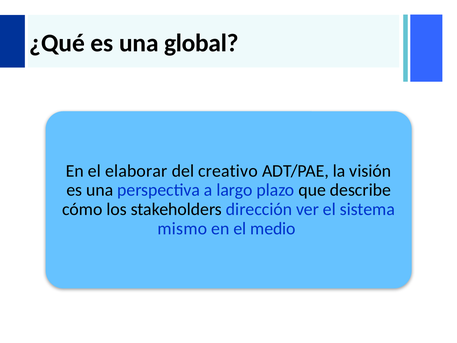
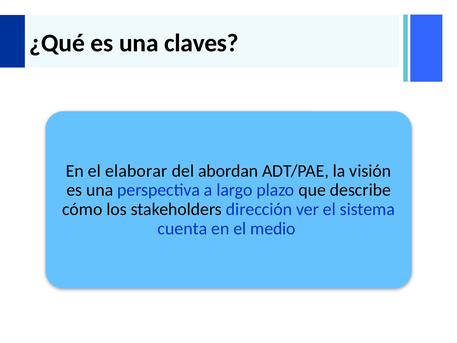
global: global -> claves
creativo: creativo -> abordan
mismo: mismo -> cuenta
